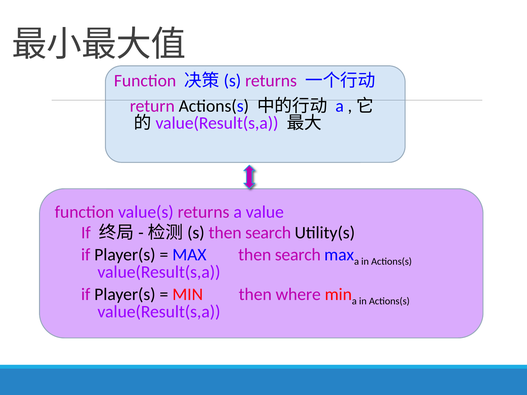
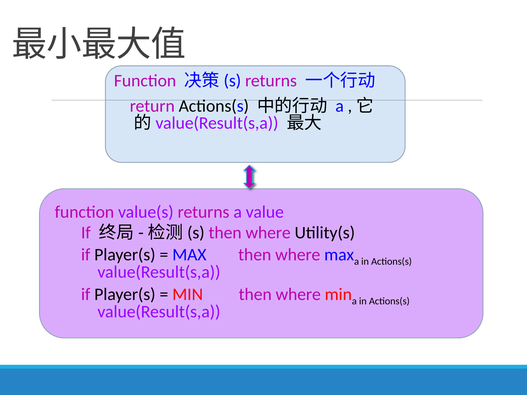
search at (268, 233): search -> where
MAX then search: search -> where
